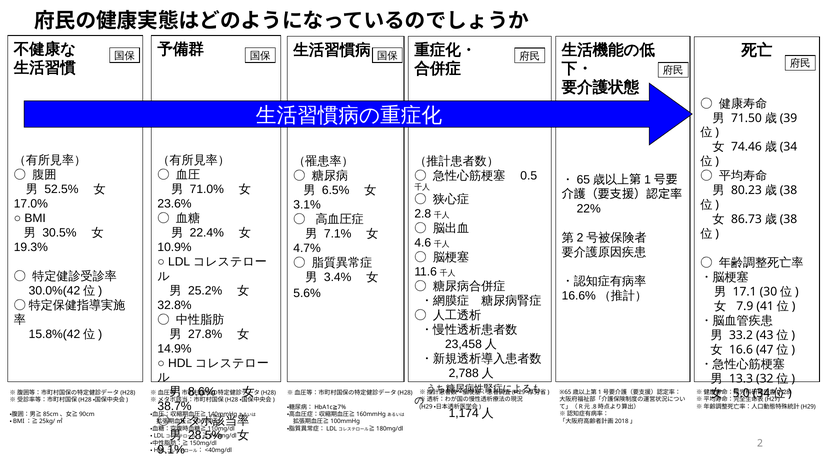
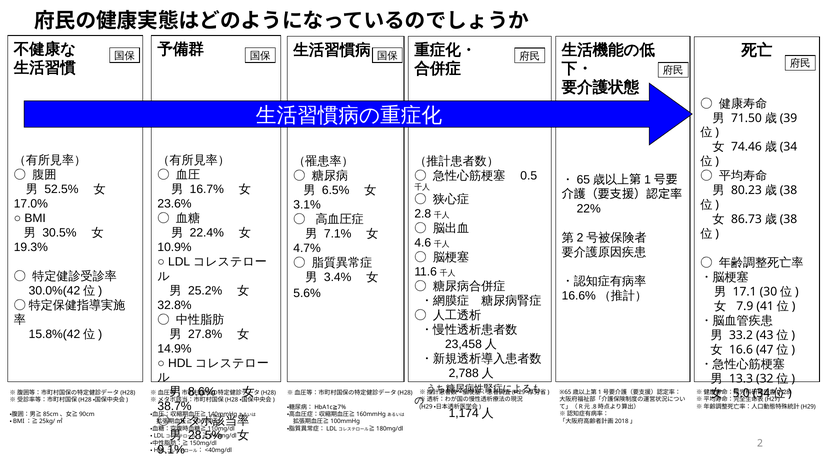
71.0%: 71.0% -> 16.7%
